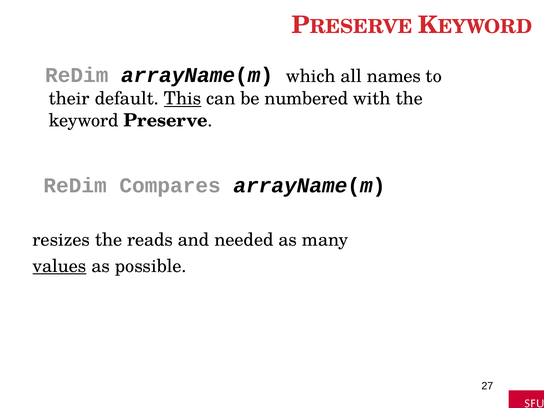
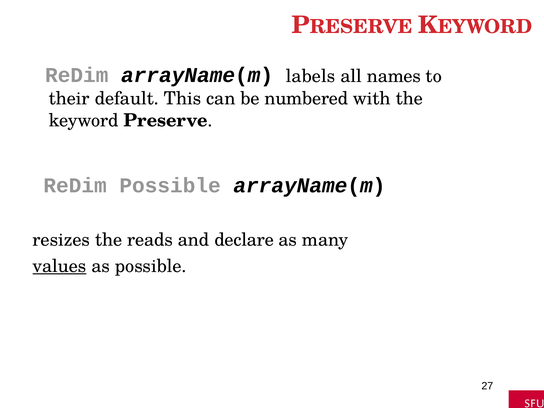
which: which -> labels
This underline: present -> none
ReDim Compares: Compares -> Possible
needed: needed -> declare
